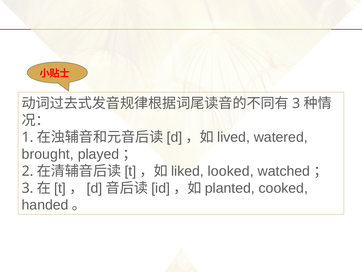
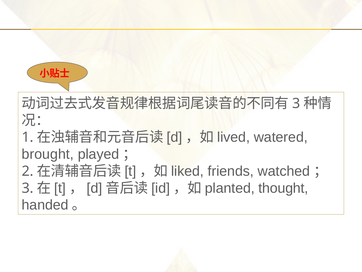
looked: looked -> friends
cooked: cooked -> thought
